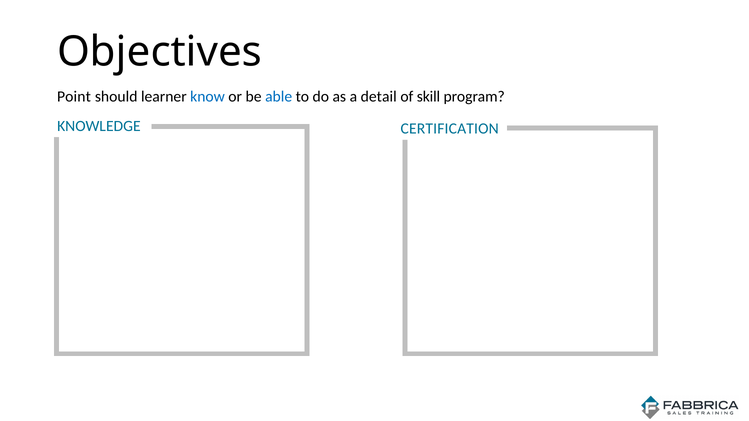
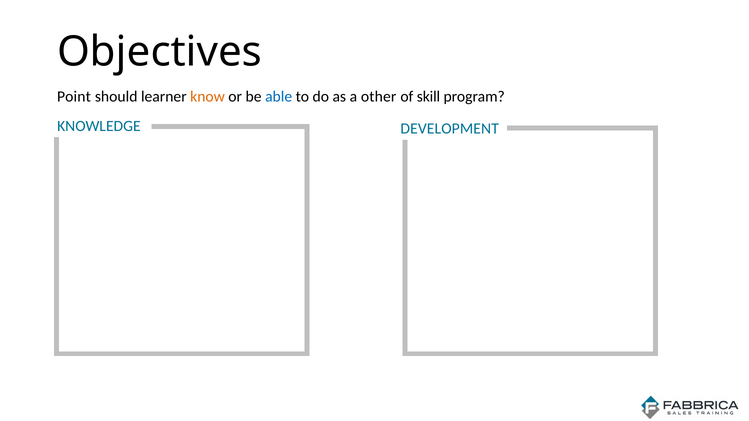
know colour: blue -> orange
detail: detail -> other
CERTIFICATION: CERTIFICATION -> DEVELOPMENT
